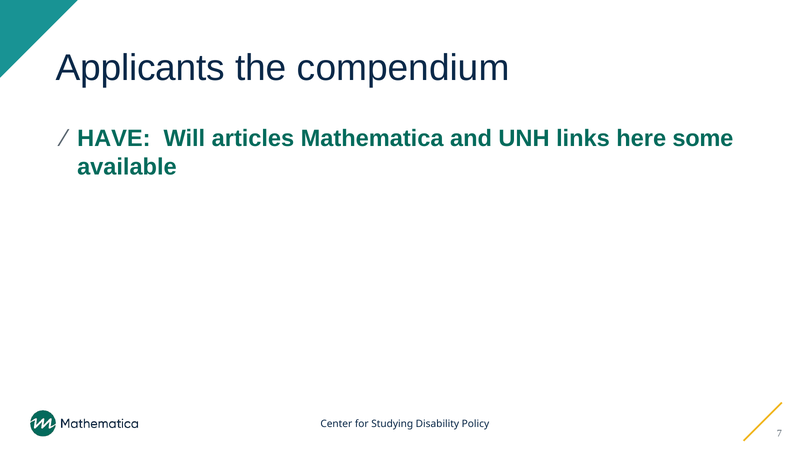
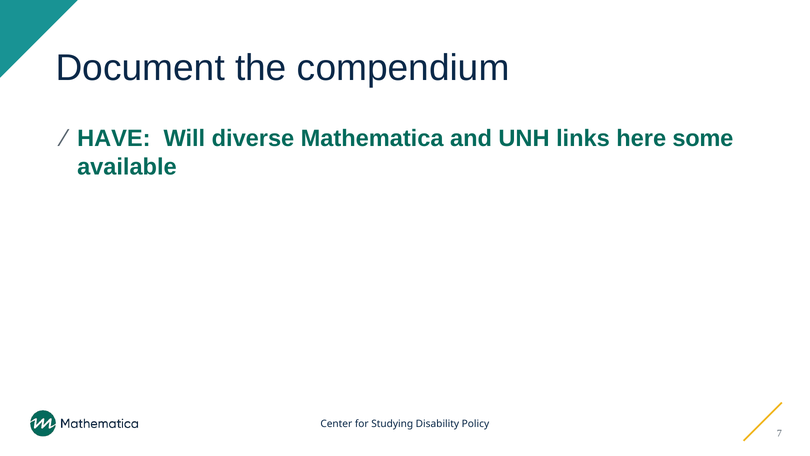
Applicants: Applicants -> Document
articles: articles -> diverse
